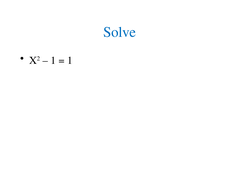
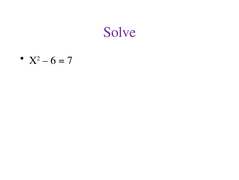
Solve colour: blue -> purple
1 at (53, 60): 1 -> 6
1 at (70, 60): 1 -> 7
